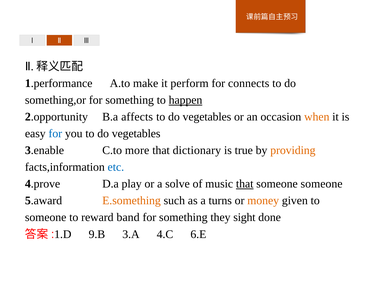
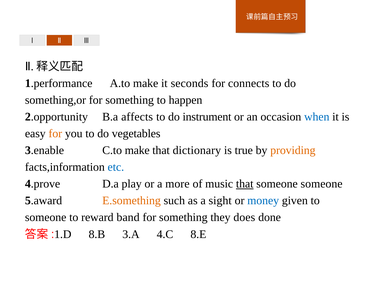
perform: perform -> seconds
happen underline: present -> none
vegetables at (207, 117): vegetables -> instrument
when colour: orange -> blue
for at (55, 134) colour: blue -> orange
C.to more: more -> make
solve: solve -> more
turns: turns -> sight
money colour: orange -> blue
sight: sight -> does
9.B: 9.B -> 8.B
6.E: 6.E -> 8.E
